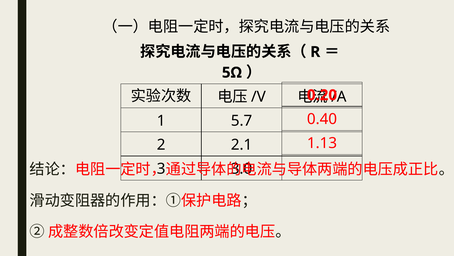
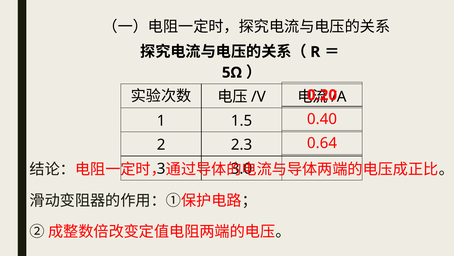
5.7: 5.7 -> 1.5
1.13: 1.13 -> 0.64
2.1: 2.1 -> 2.3
